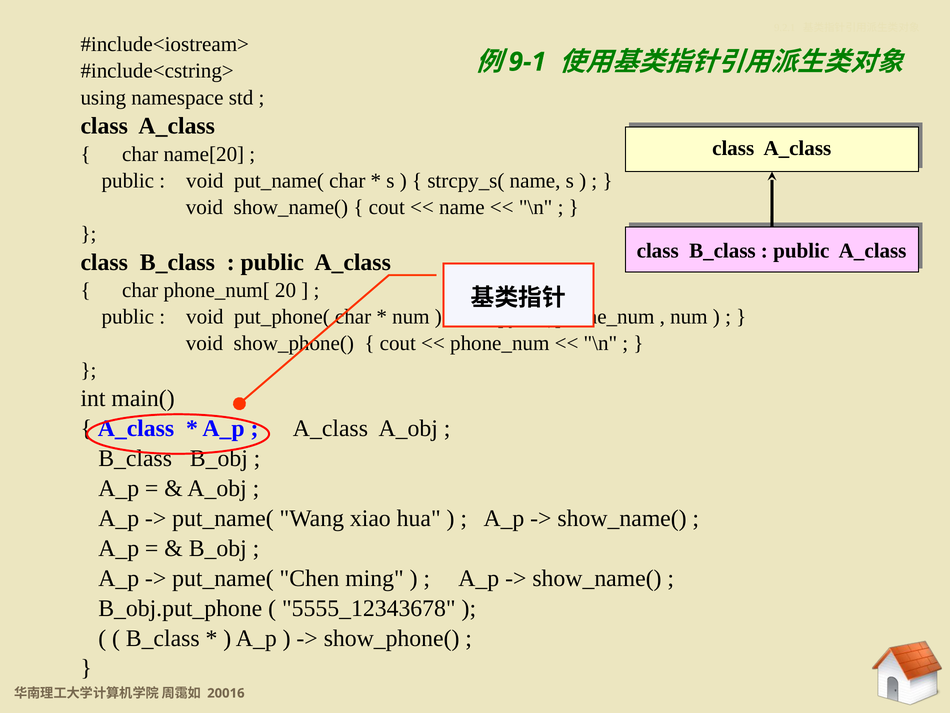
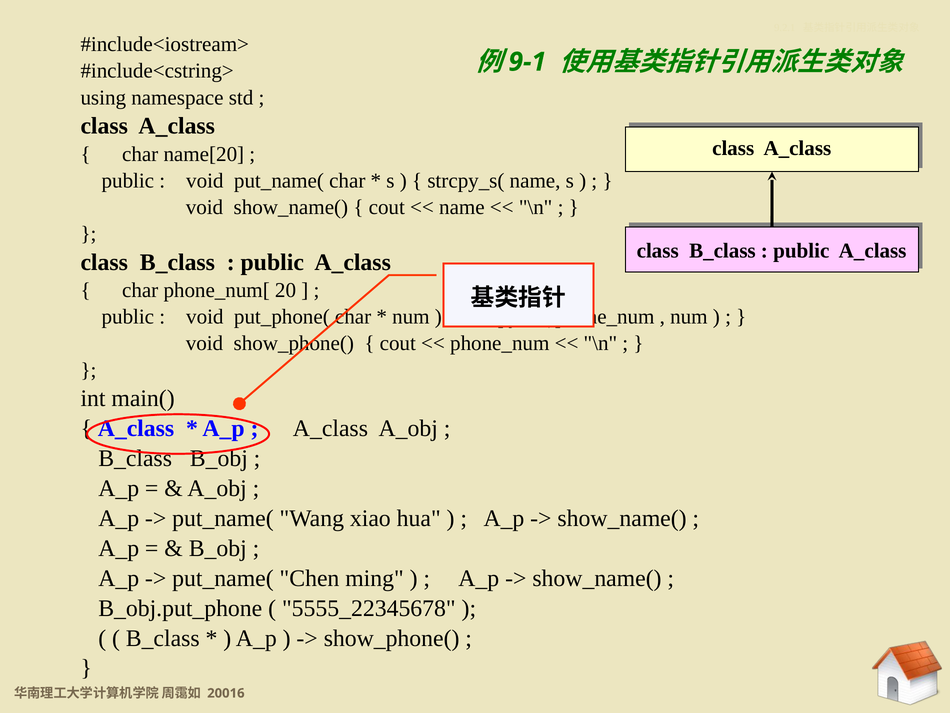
5555_12343678: 5555_12343678 -> 5555_22345678
